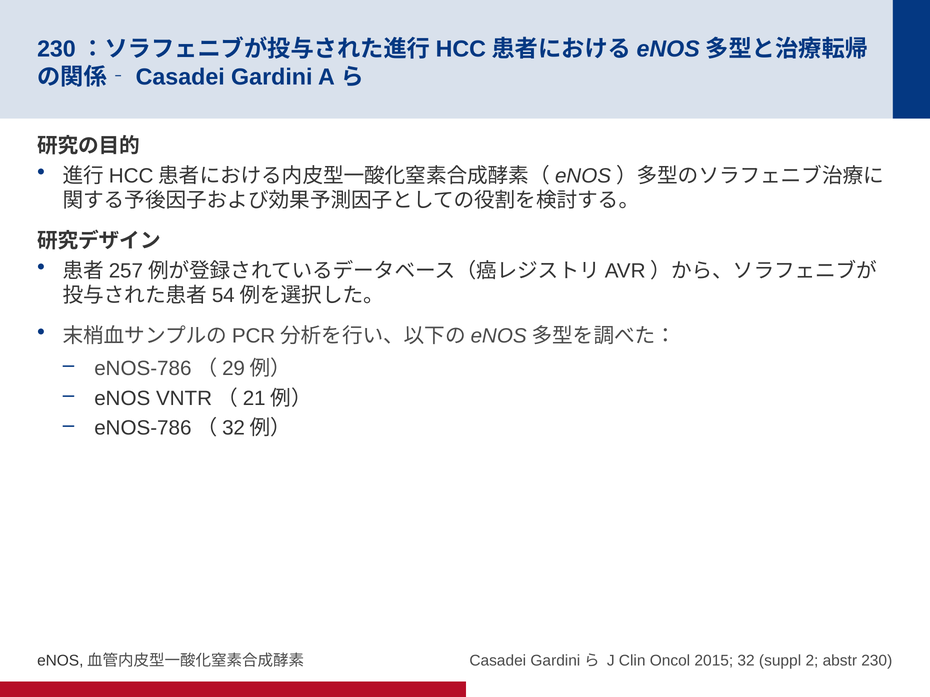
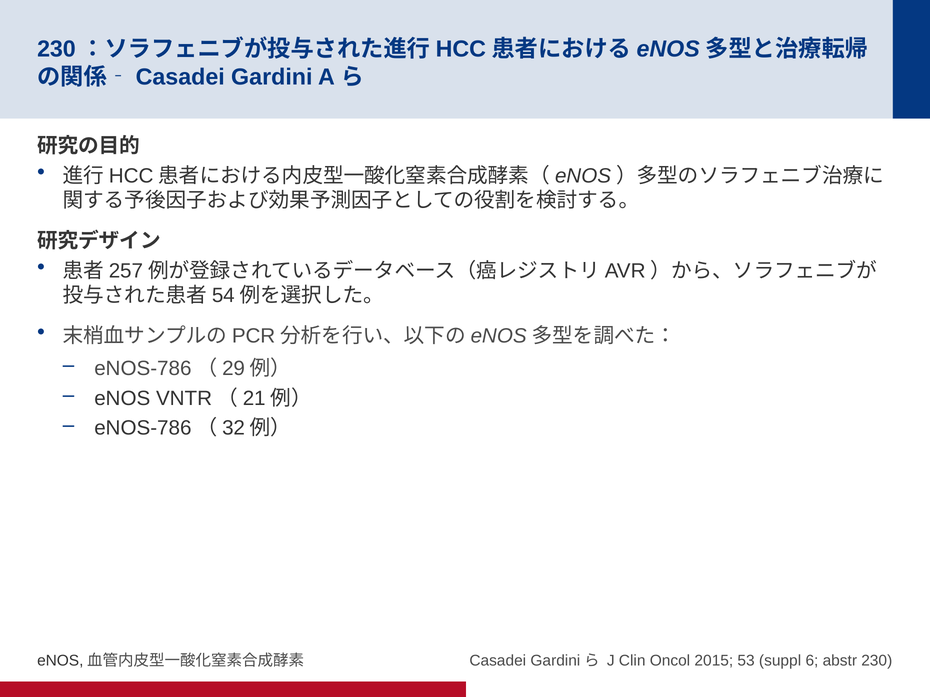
32: 32 -> 53
2: 2 -> 6
